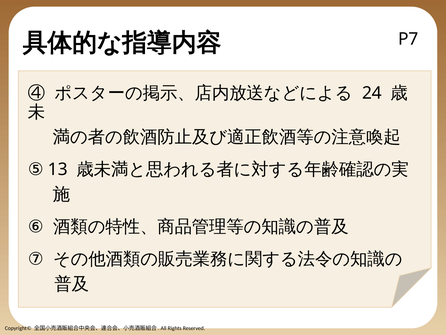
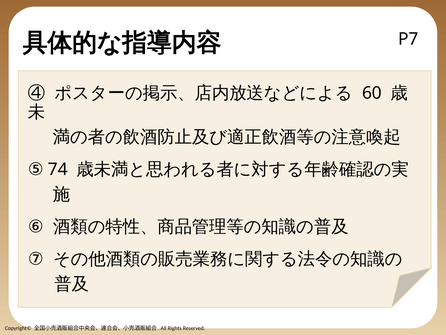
24: 24 -> 60
13: 13 -> 74
